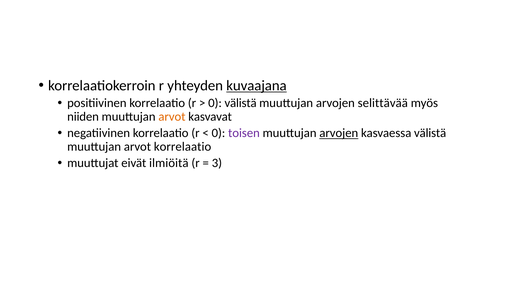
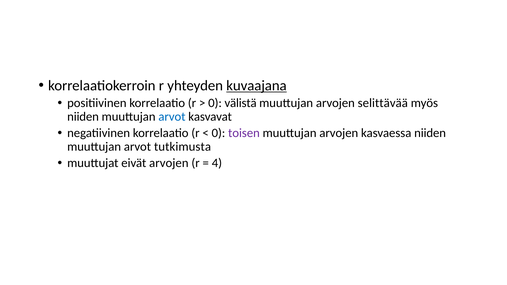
arvot at (172, 117) colour: orange -> blue
arvojen at (339, 133) underline: present -> none
kasvaessa välistä: välistä -> niiden
arvot korrelaatio: korrelaatio -> tutkimusta
eivät ilmiöitä: ilmiöitä -> arvojen
3: 3 -> 4
